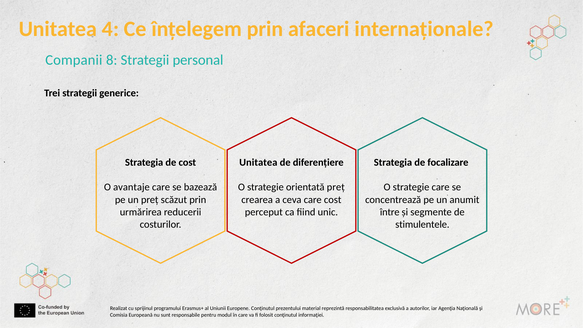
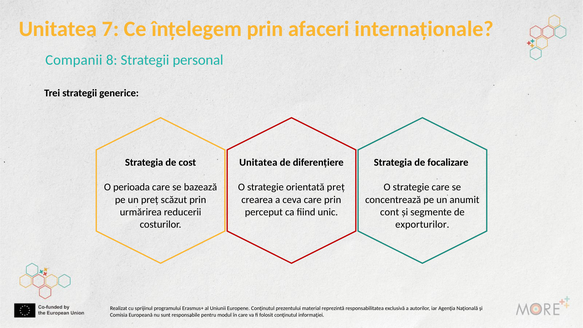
4: 4 -> 7
avantaje: avantaje -> perioada
care cost: cost -> prin
între: între -> cont
stimulentele: stimulentele -> exporturilor
